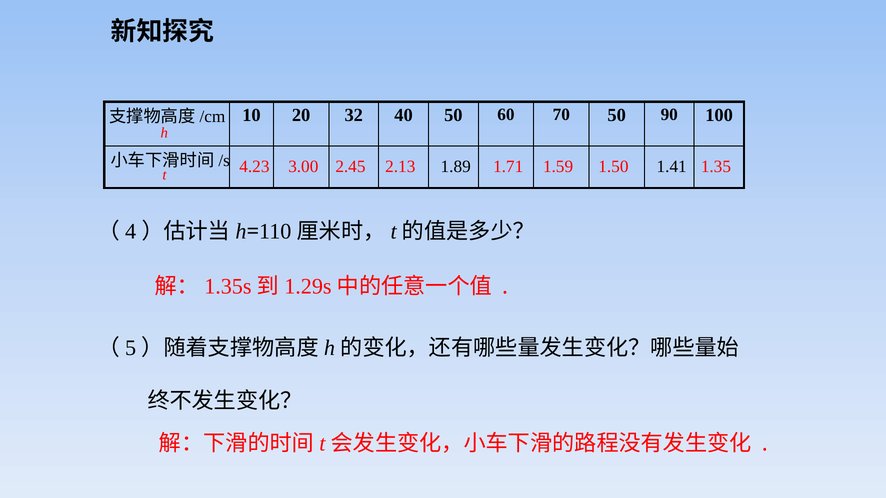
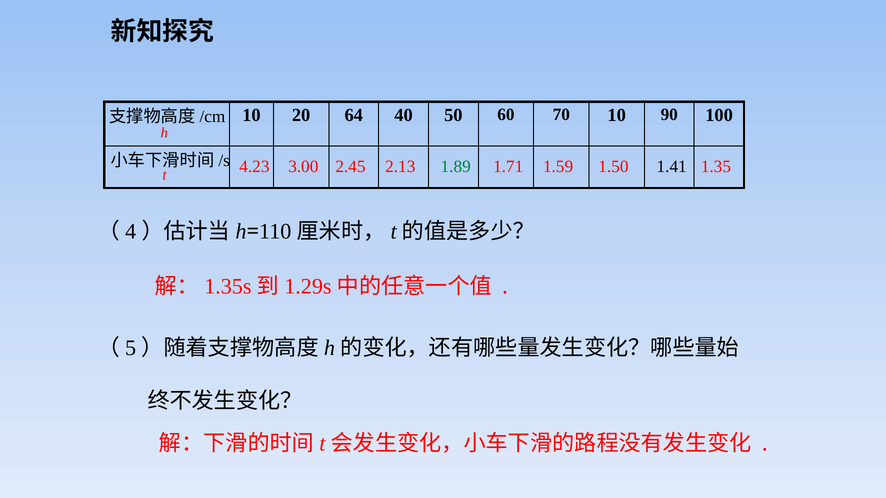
32: 32 -> 64
70 50: 50 -> 10
1.89 colour: black -> green
